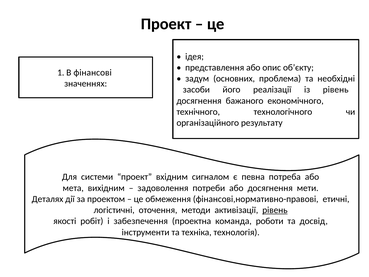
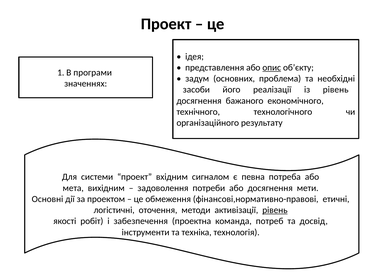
опис underline: none -> present
фінансові: фінансові -> програми
Деталях: Деталях -> Основні
роботи: роботи -> потреб
